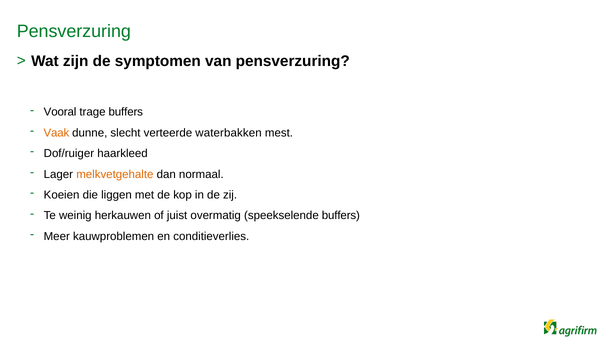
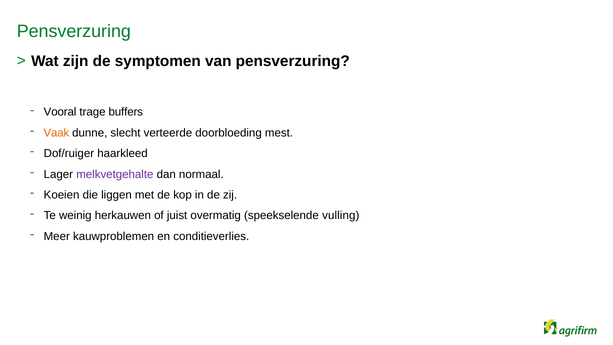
waterbakken: waterbakken -> doorbloeding
melkvetgehalte colour: orange -> purple
speekselende buffers: buffers -> vulling
